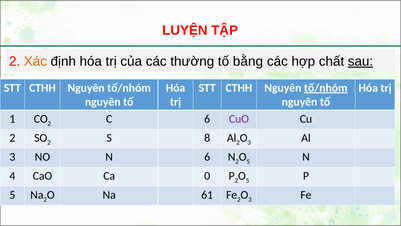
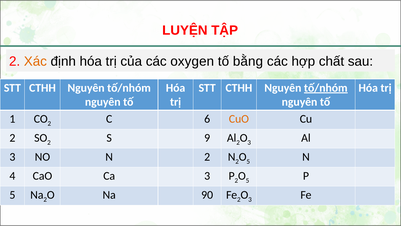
thường: thường -> oxygen
sau underline: present -> none
CuO colour: purple -> orange
8: 8 -> 9
NO N 6: 6 -> 2
Ca 0: 0 -> 3
61: 61 -> 90
